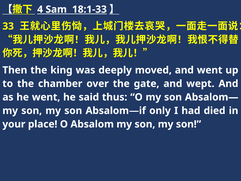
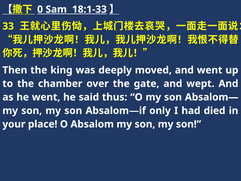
4: 4 -> 0
